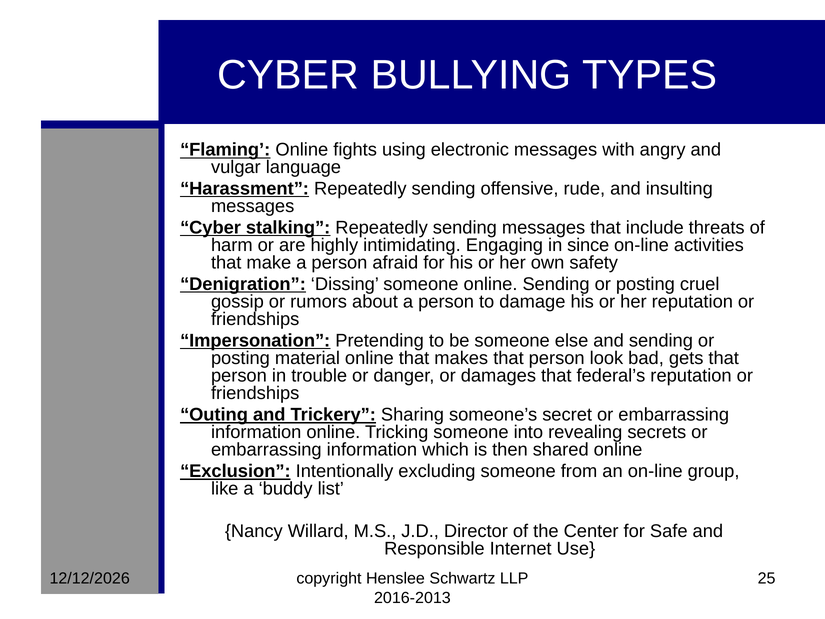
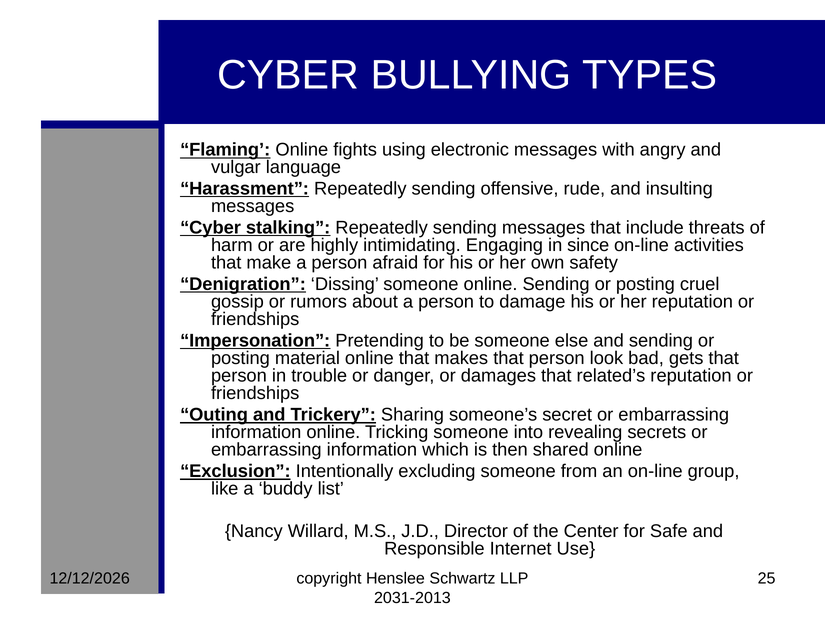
federal’s: federal’s -> related’s
2016-2013: 2016-2013 -> 2031-2013
